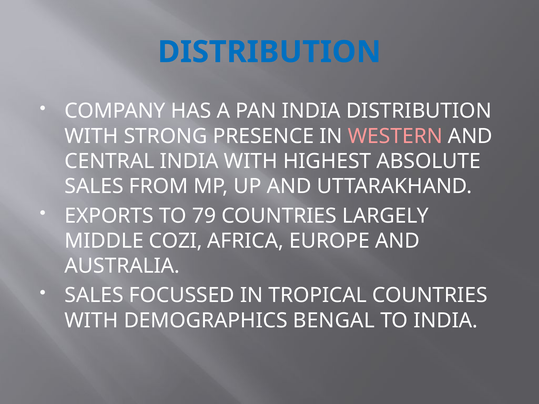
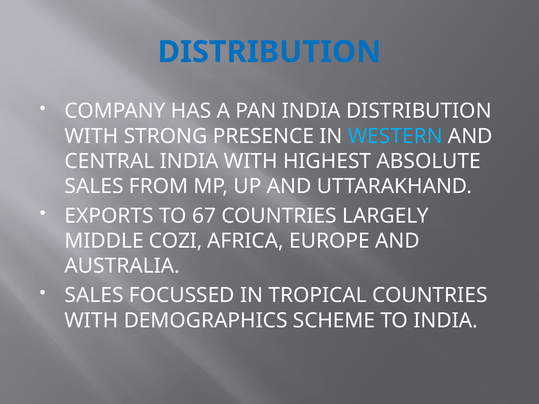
WESTERN colour: pink -> light blue
79: 79 -> 67
BENGAL: BENGAL -> SCHEME
